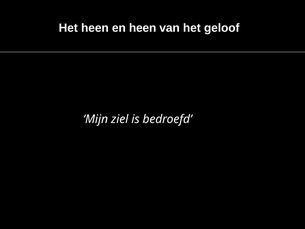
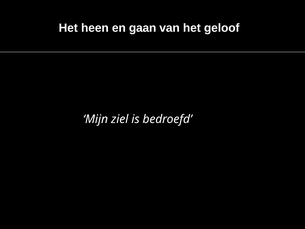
en heen: heen -> gaan
